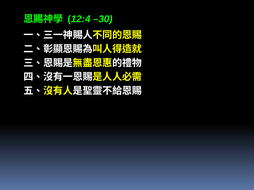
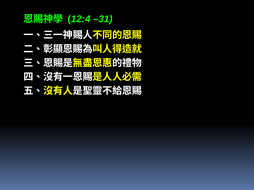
–30: –30 -> –31
